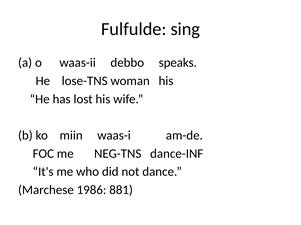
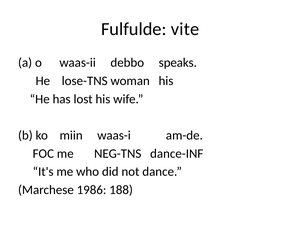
sing: sing -> vite
881: 881 -> 188
